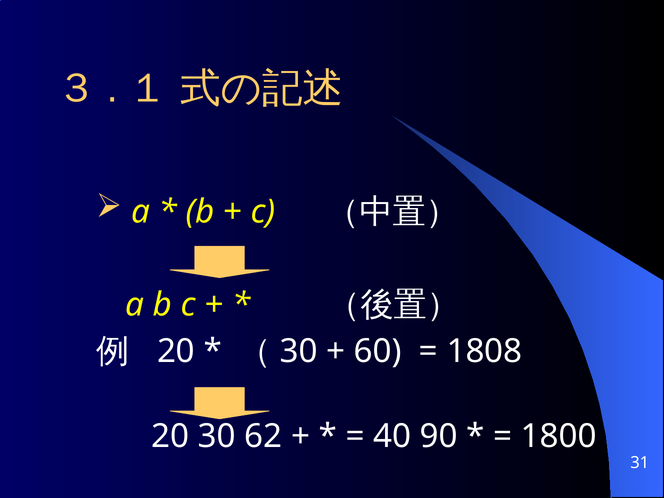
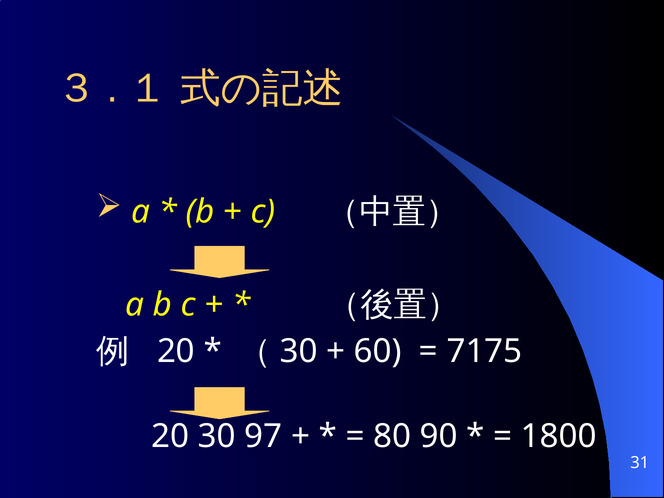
1808: 1808 -> 7175
62: 62 -> 97
40: 40 -> 80
